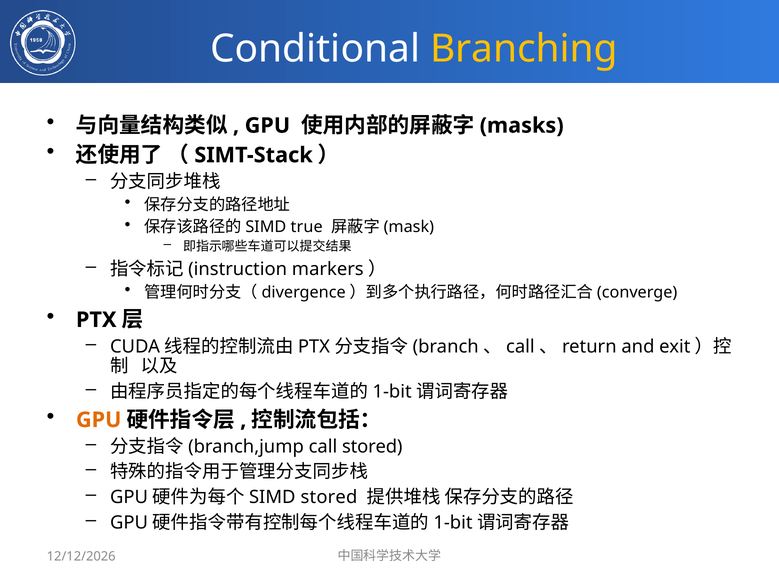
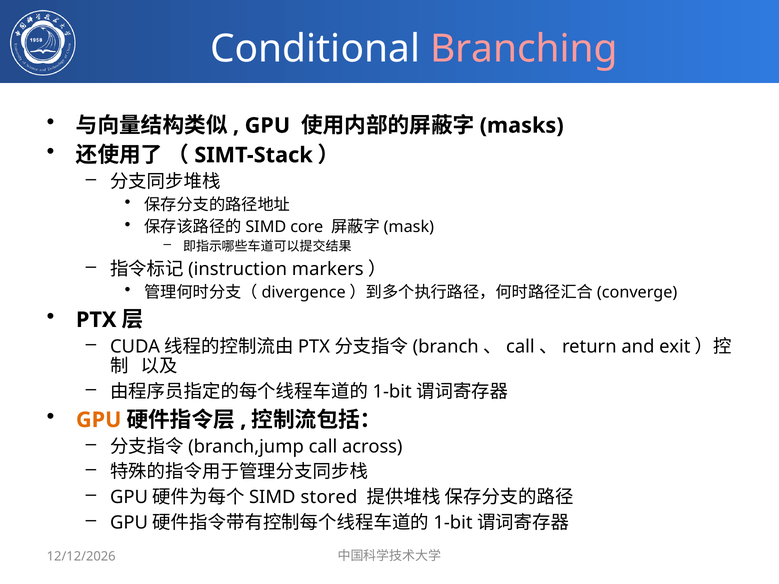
Branching colour: yellow -> pink
true: true -> core
call stored: stored -> across
